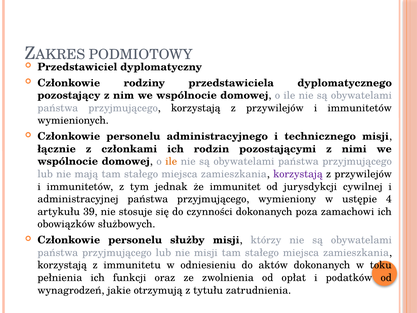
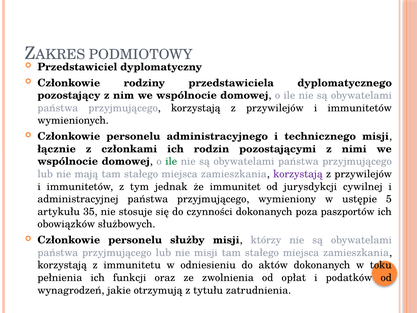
ile at (171, 161) colour: orange -> green
4: 4 -> 5
39: 39 -> 35
zamachowi: zamachowi -> paszportów
